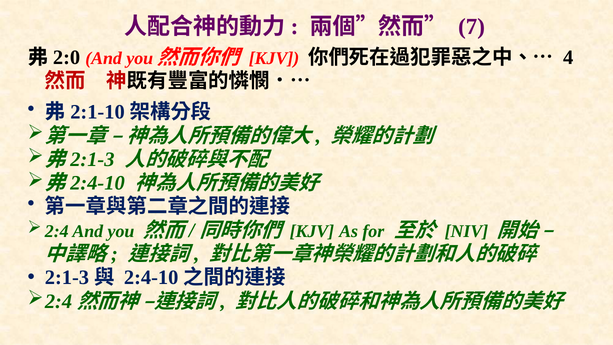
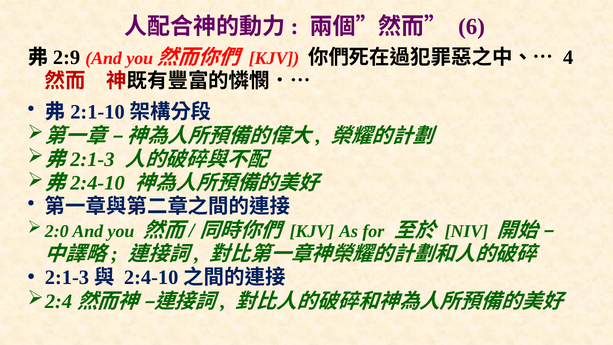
7: 7 -> 6
2:0: 2:0 -> 2:9
2:4 at (57, 231): 2:4 -> 2:0
